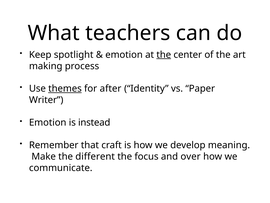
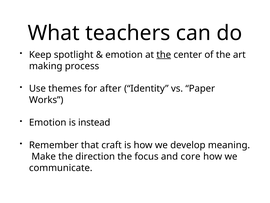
themes underline: present -> none
Writer: Writer -> Works
different: different -> direction
over: over -> core
